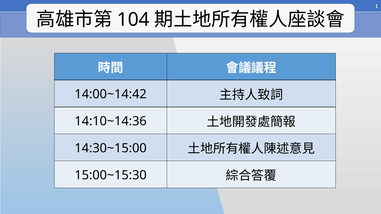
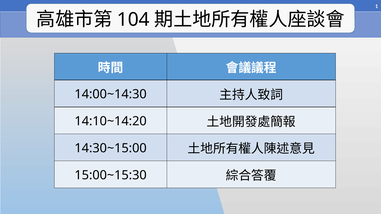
14:00~14:42: 14:00~14:42 -> 14:00~14:30
14:10~14:36: 14:10~14:36 -> 14:10~14:20
